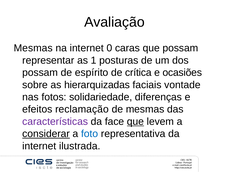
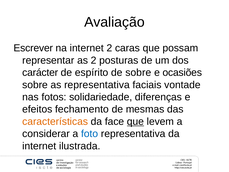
Mesmas at (33, 48): Mesmas -> Escrever
internet 0: 0 -> 2
as 1: 1 -> 2
possam at (40, 72): possam -> carácter
de crítica: crítica -> sobre
as hierarquizadas: hierarquizadas -> representativa
reclamação: reclamação -> fechamento
características colour: purple -> orange
considerar underline: present -> none
